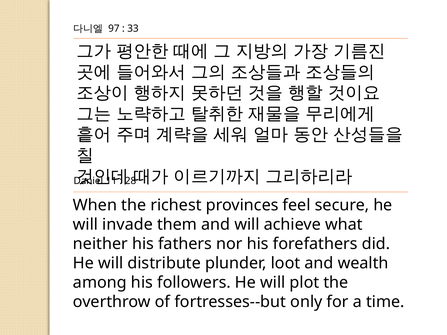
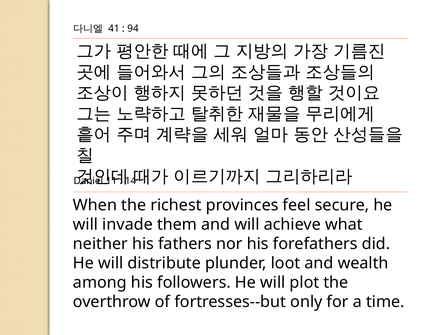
97: 97 -> 41
33: 33 -> 94
28: 28 -> 14
